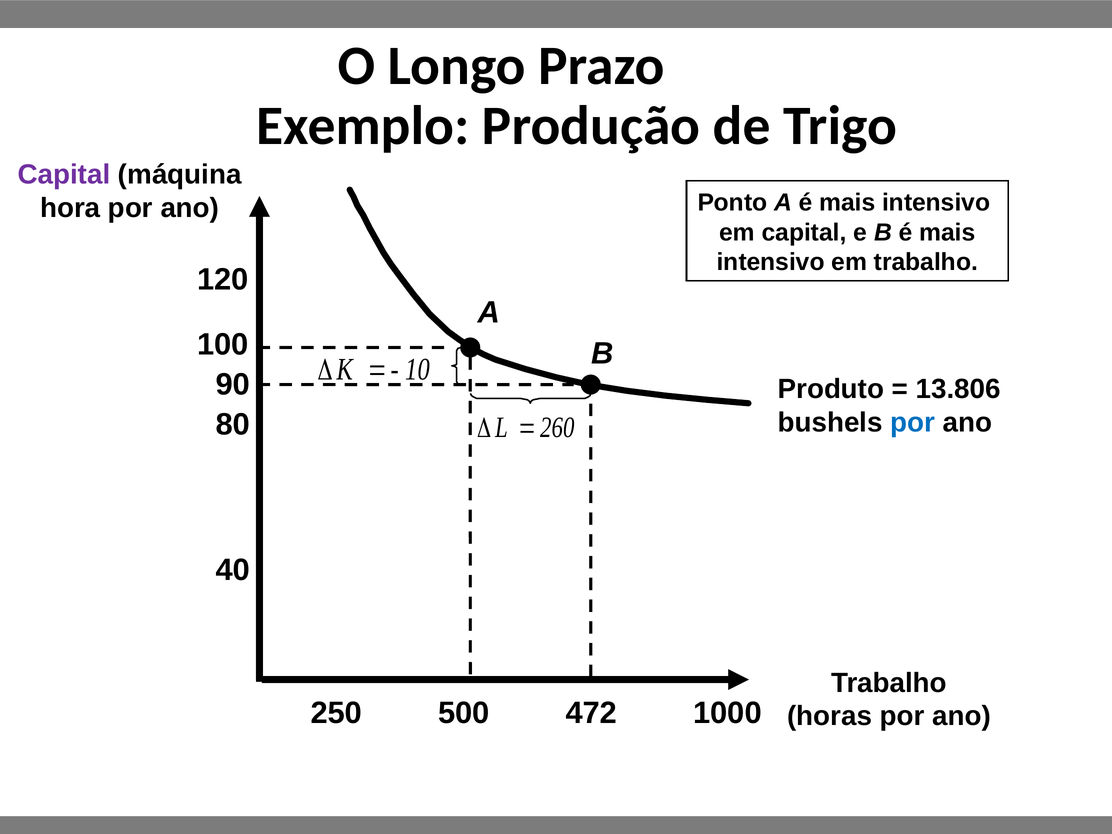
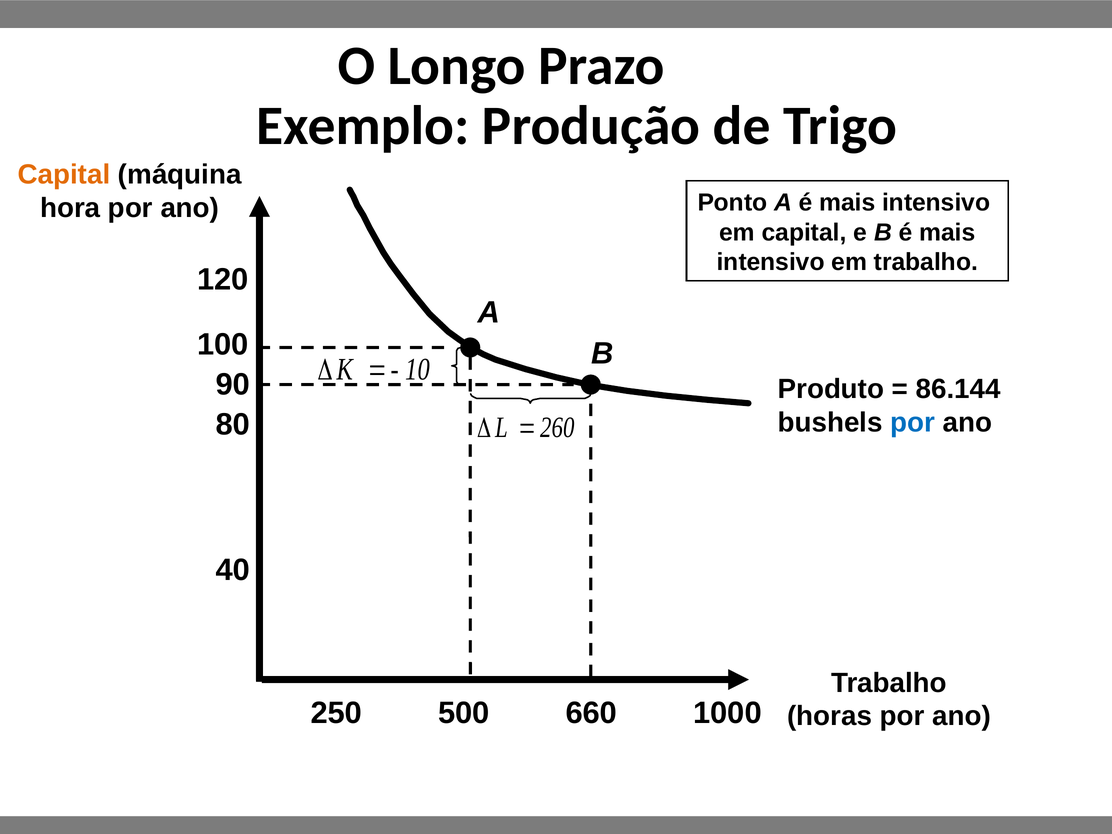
Capital at (64, 175) colour: purple -> orange
13.806: 13.806 -> 86.144
472: 472 -> 660
